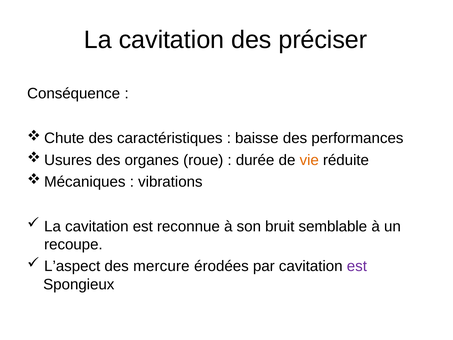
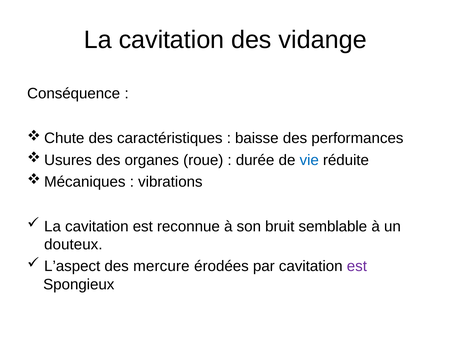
préciser: préciser -> vidange
vie colour: orange -> blue
recoupe: recoupe -> douteux
